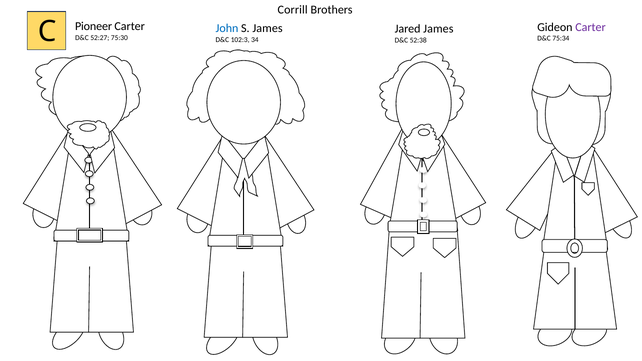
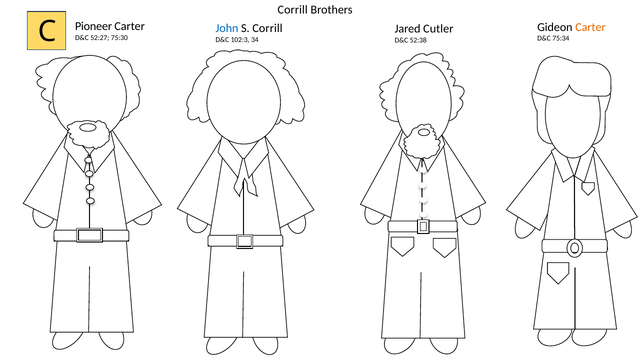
Carter at (591, 27) colour: purple -> orange
S James: James -> Corrill
Jared James: James -> Cutler
